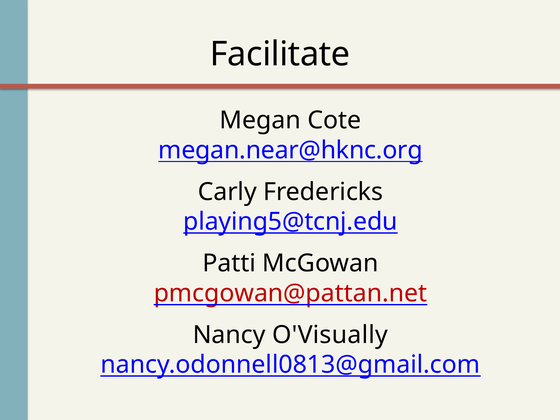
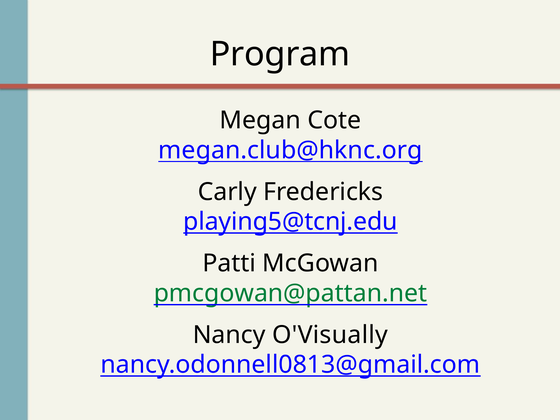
Facilitate: Facilitate -> Program
megan.near@hknc.org: megan.near@hknc.org -> megan.club@hknc.org
pmcgowan@pattan.net colour: red -> green
